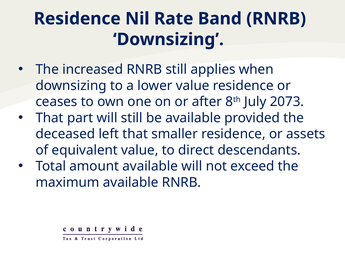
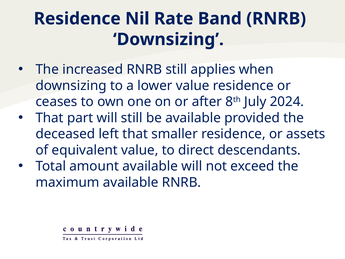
2073: 2073 -> 2024
